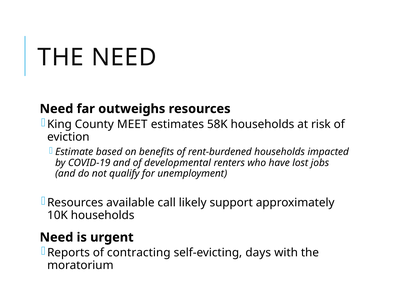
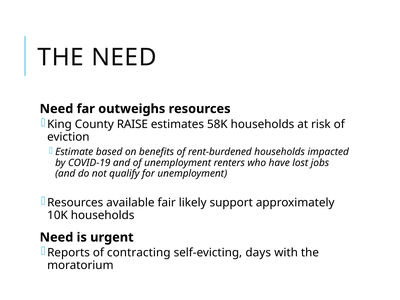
MEET: MEET -> RAISE
of developmental: developmental -> unemployment
call: call -> fair
